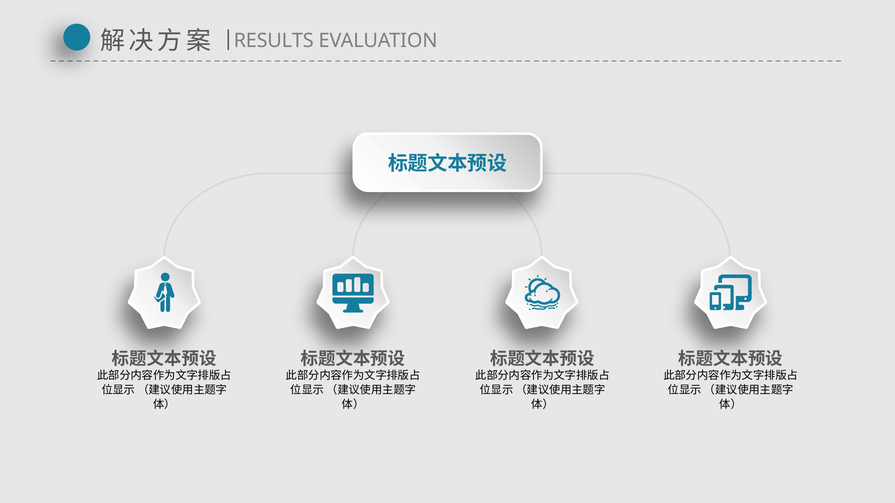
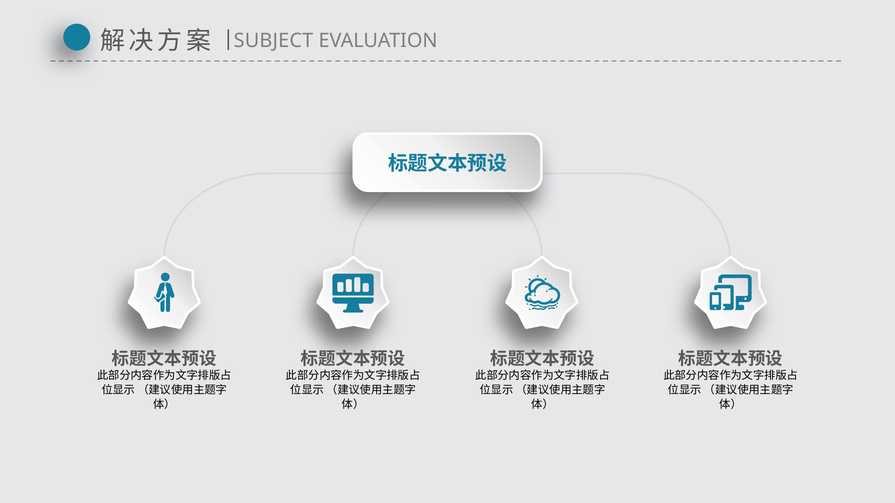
RESULTS: RESULTS -> SUBJECT
